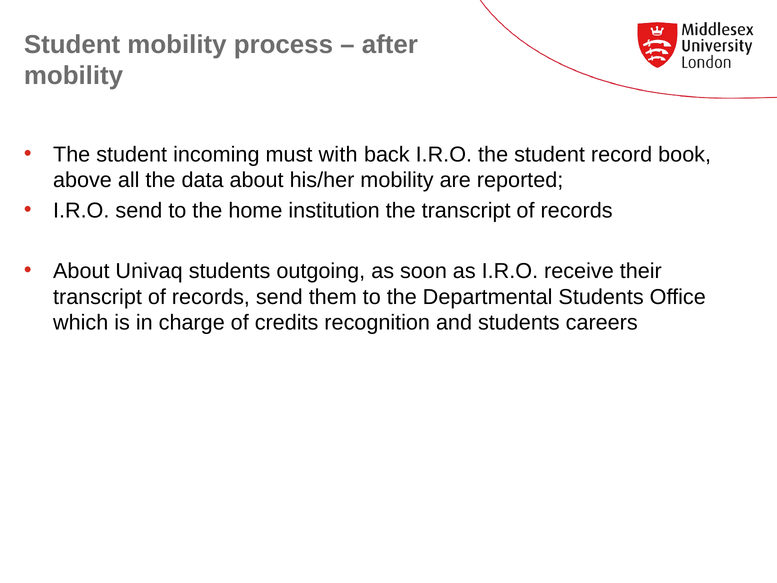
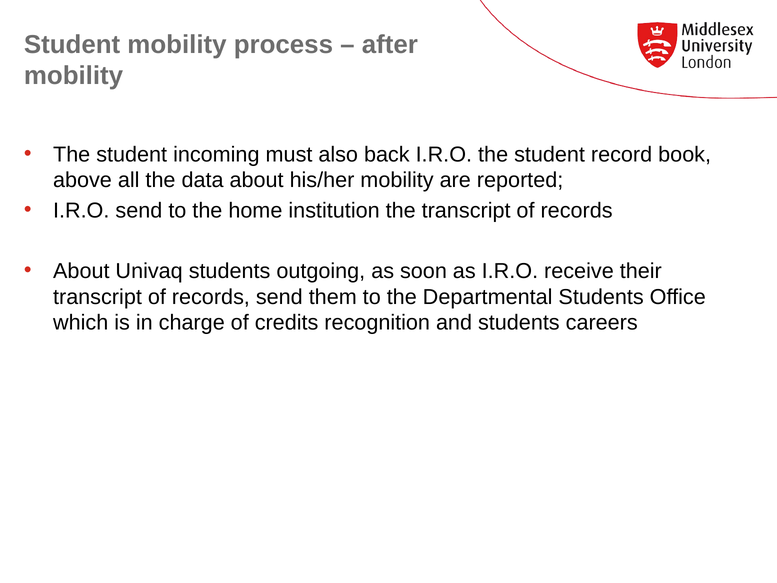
with: with -> also
